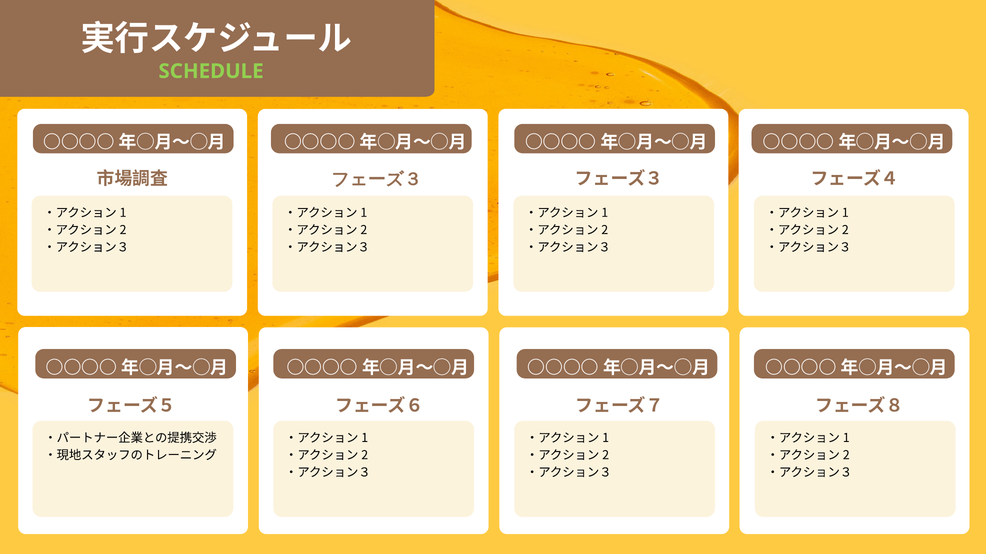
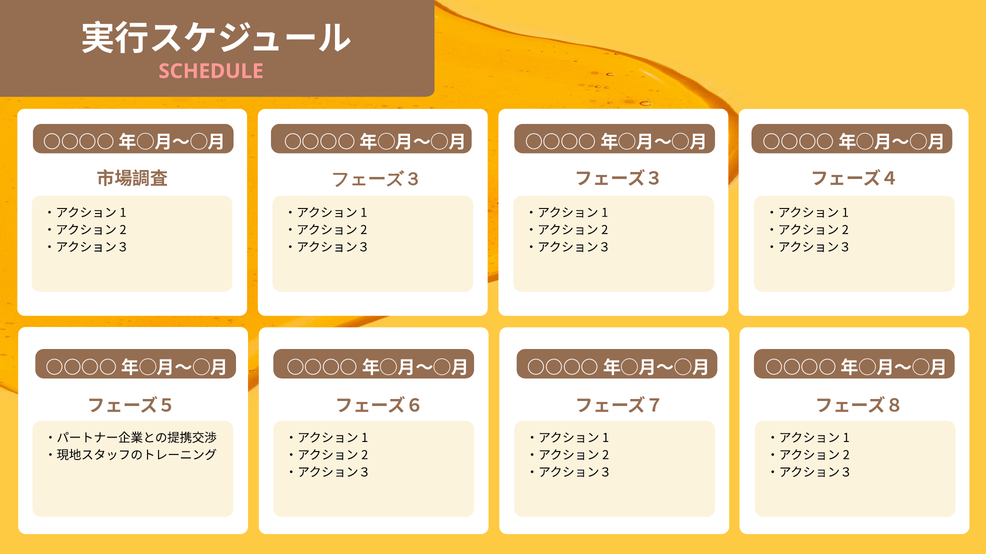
SCHEDULE colour: light green -> pink
